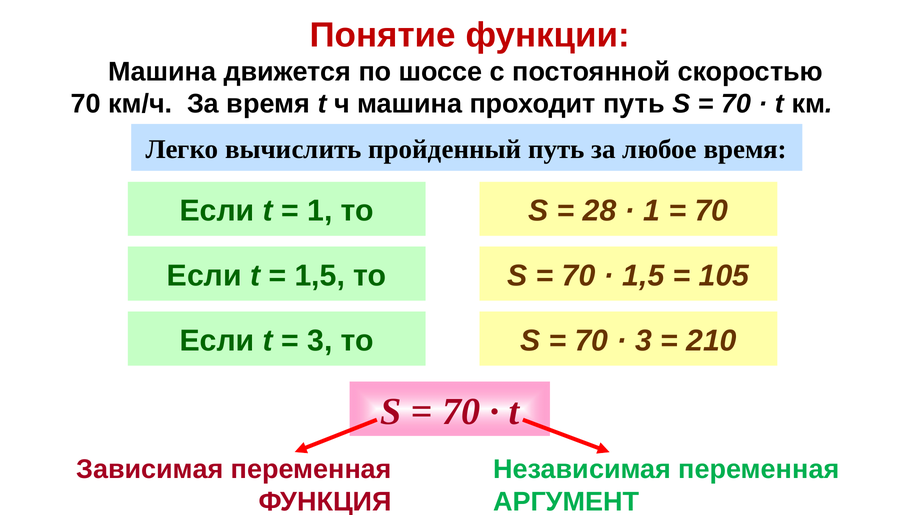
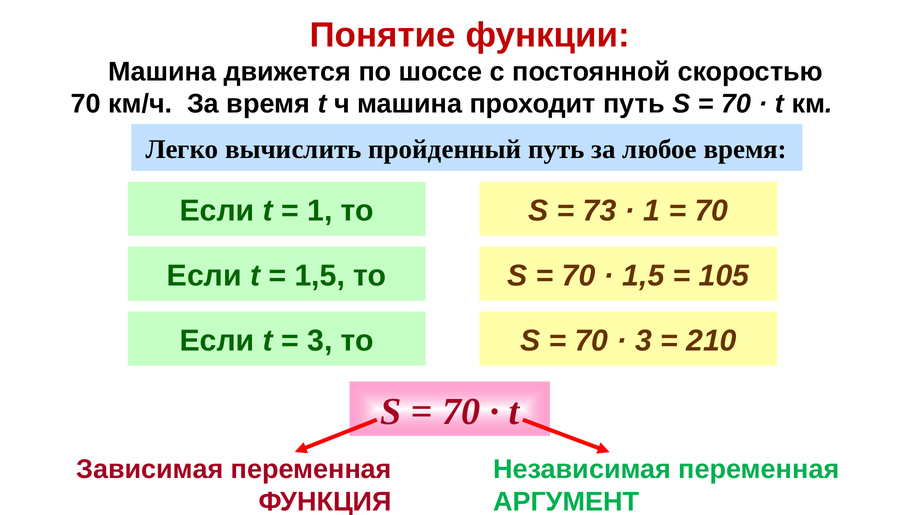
28: 28 -> 73
